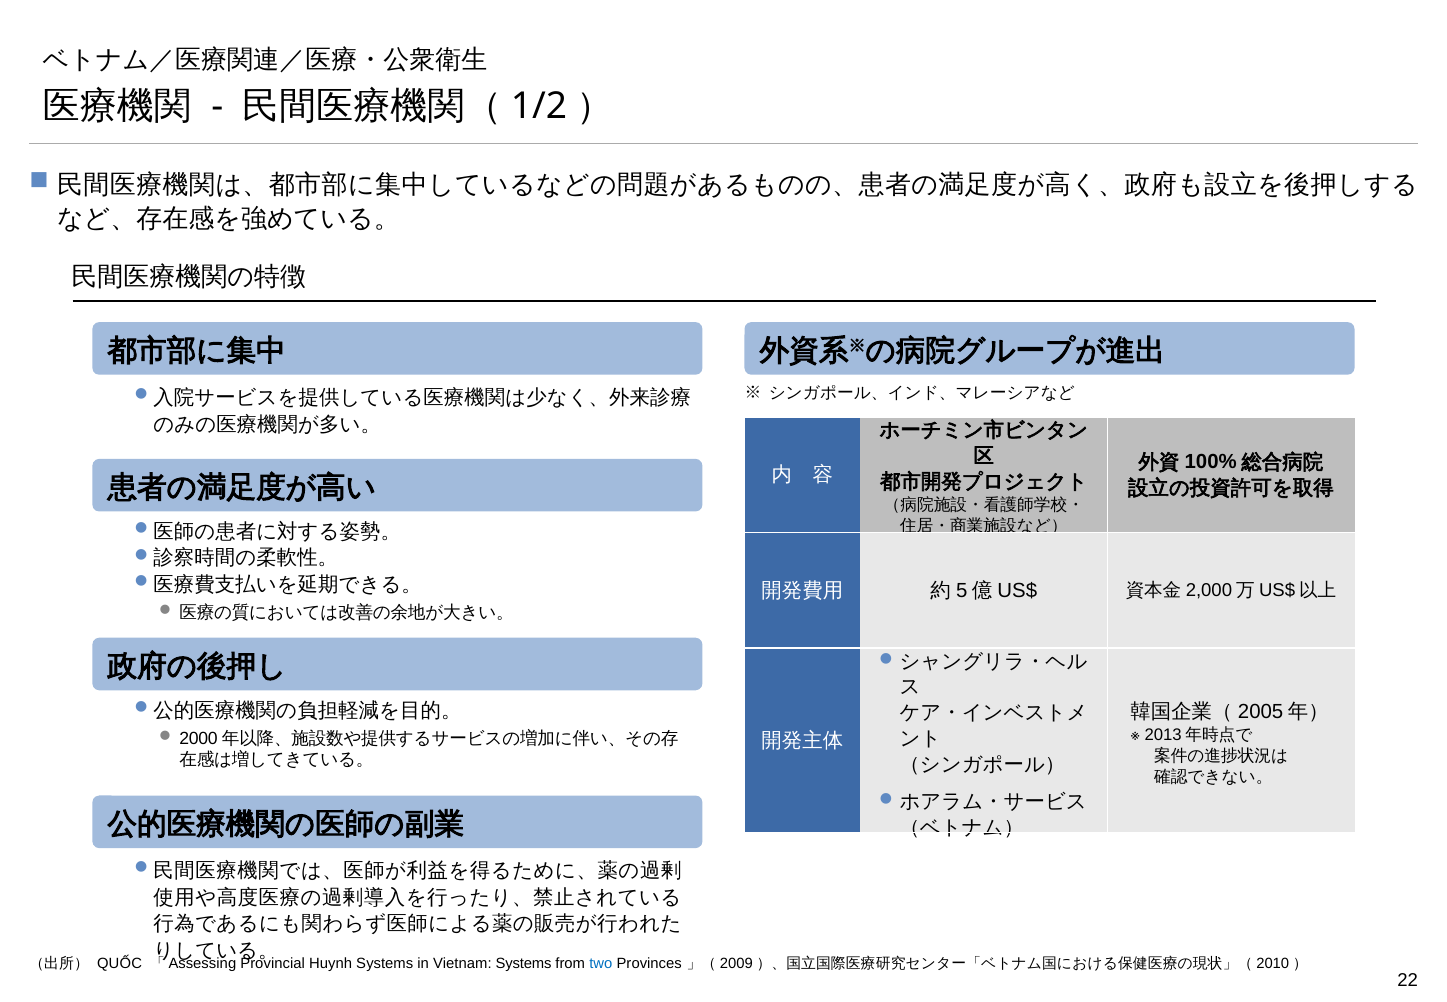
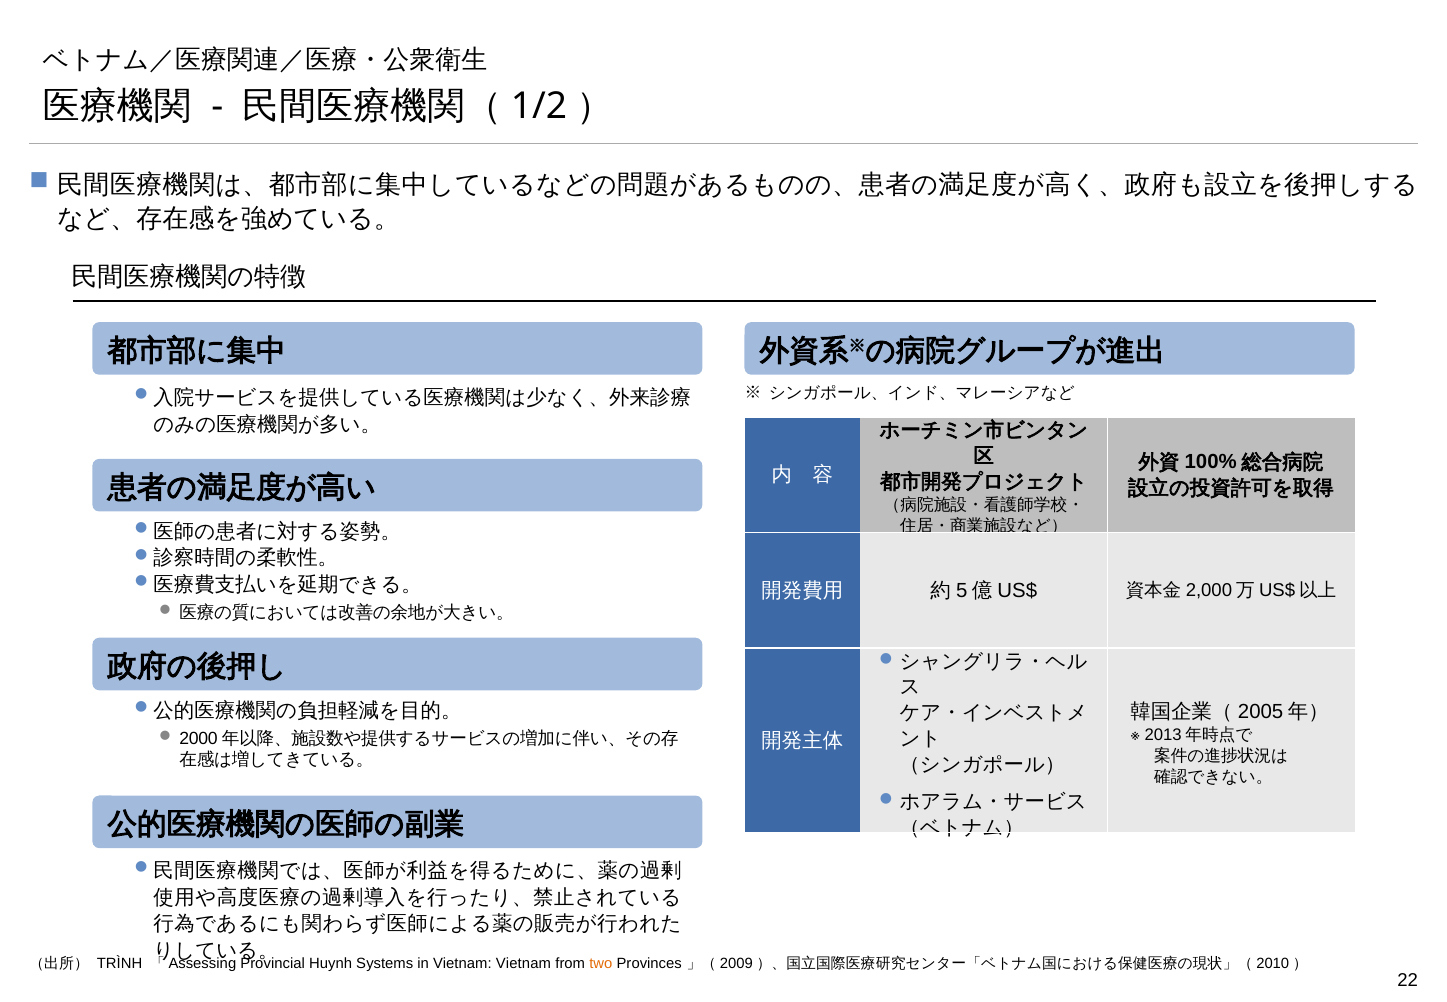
QUỐC: QUỐC -> TRÌNH
Vietnam Systems: Systems -> Vietnam
two colour: blue -> orange
